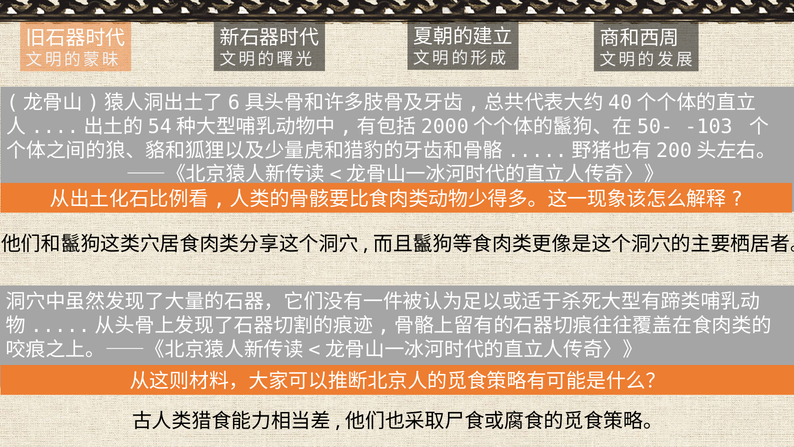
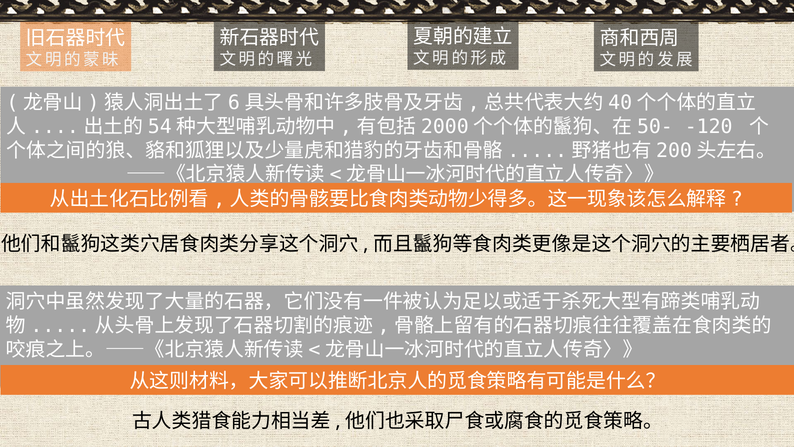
-103: -103 -> -120
